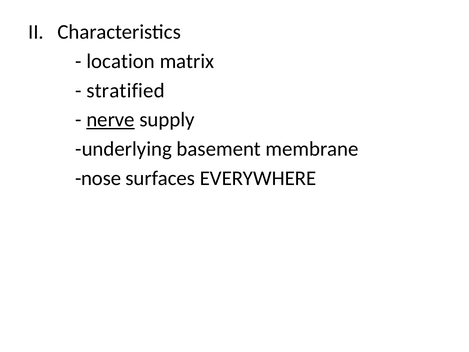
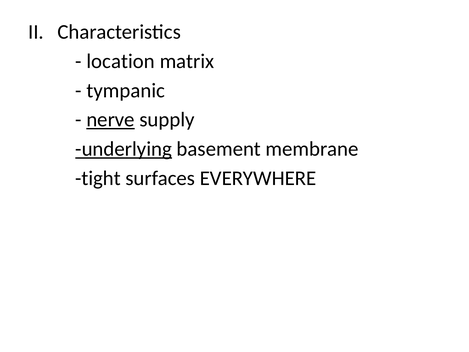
stratified: stratified -> tympanic
underlying underline: none -> present
nose: nose -> tight
